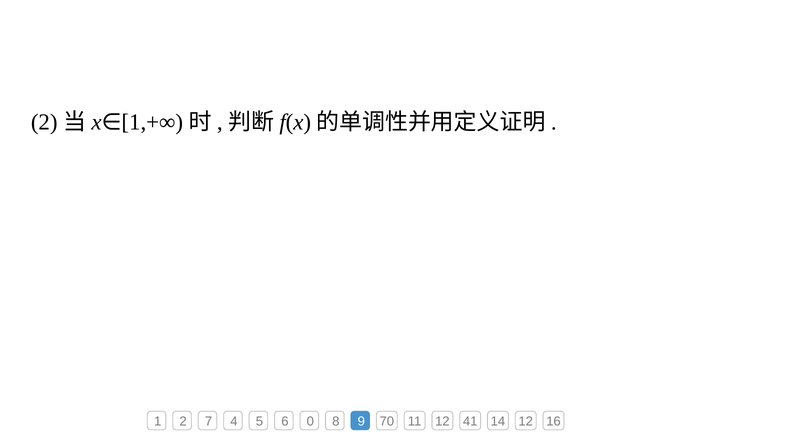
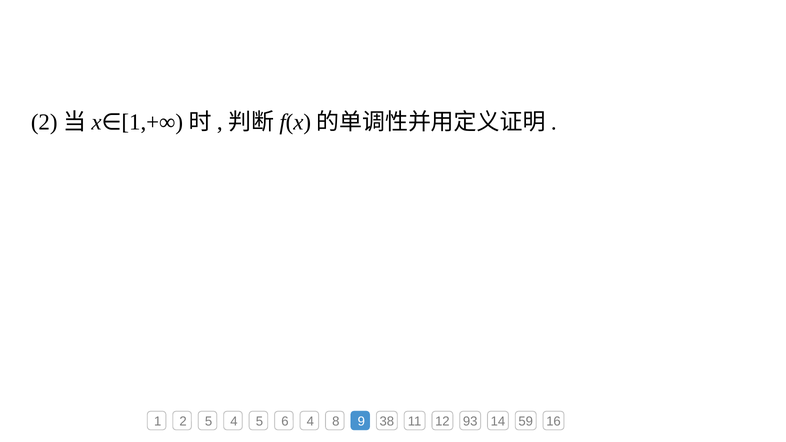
2 7: 7 -> 5
6 0: 0 -> 4
70: 70 -> 38
41: 41 -> 93
14 12: 12 -> 59
